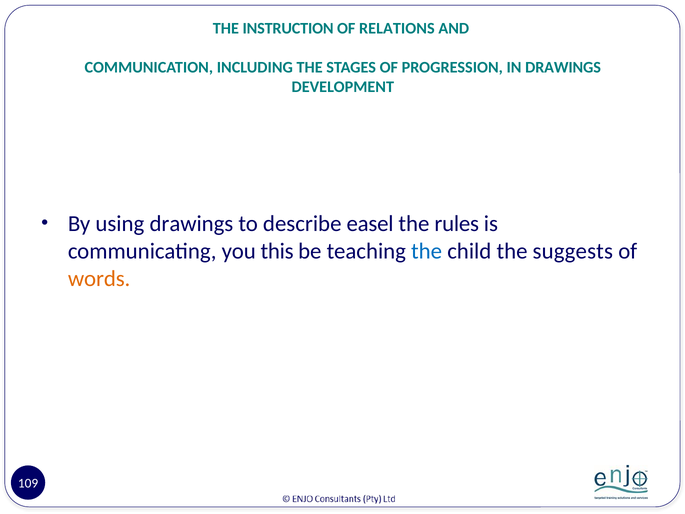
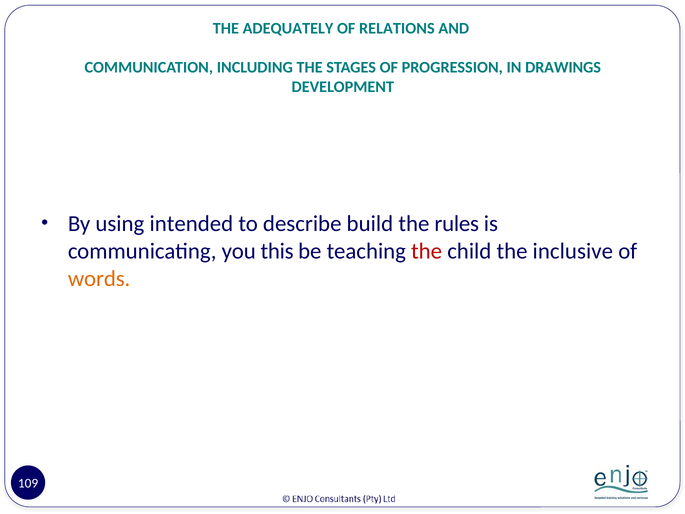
INSTRUCTION: INSTRUCTION -> ADEQUATELY
using drawings: drawings -> intended
easel: easel -> build
the at (427, 251) colour: blue -> red
suggests: suggests -> inclusive
